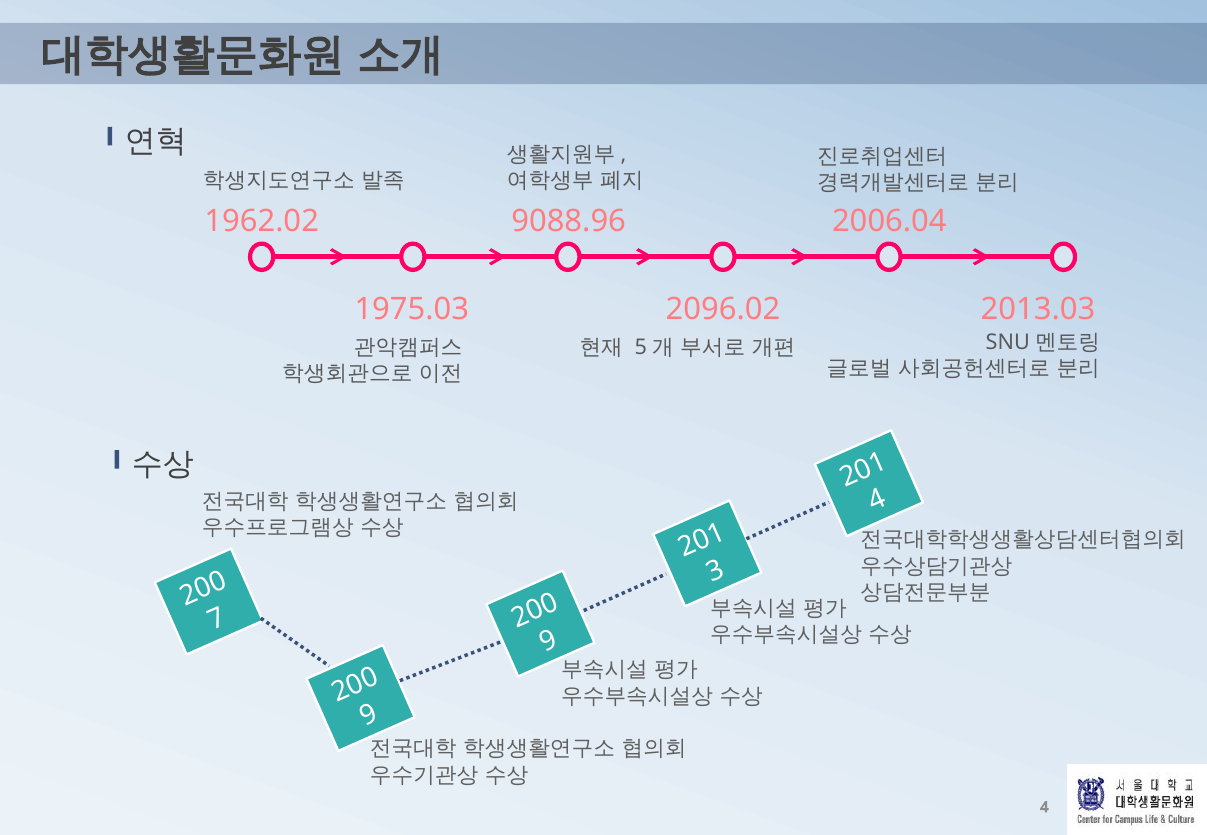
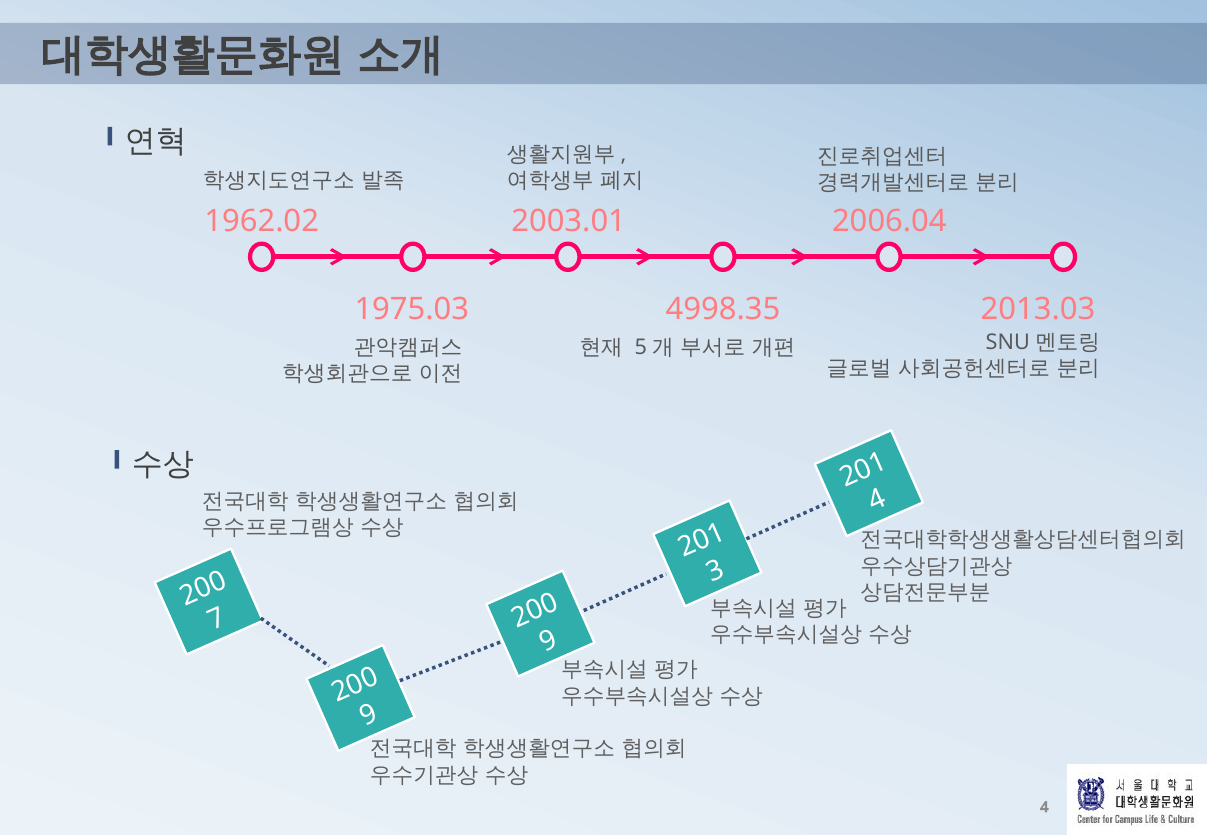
9088.96: 9088.96 -> 2003.01
2096.02: 2096.02 -> 4998.35
